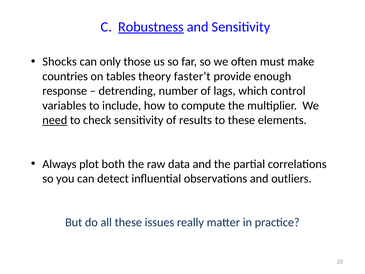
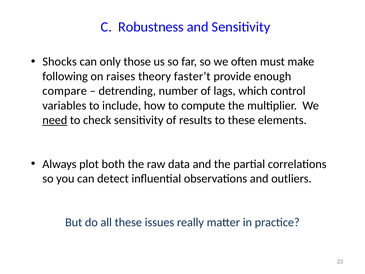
Robustness underline: present -> none
countries: countries -> following
tables: tables -> raises
response: response -> compare
